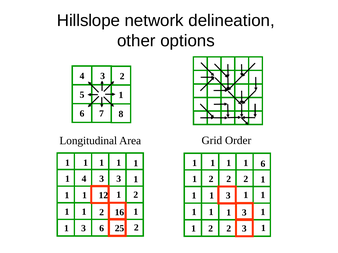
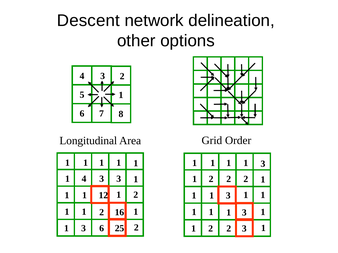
Hillslope: Hillslope -> Descent
1 6: 6 -> 3
